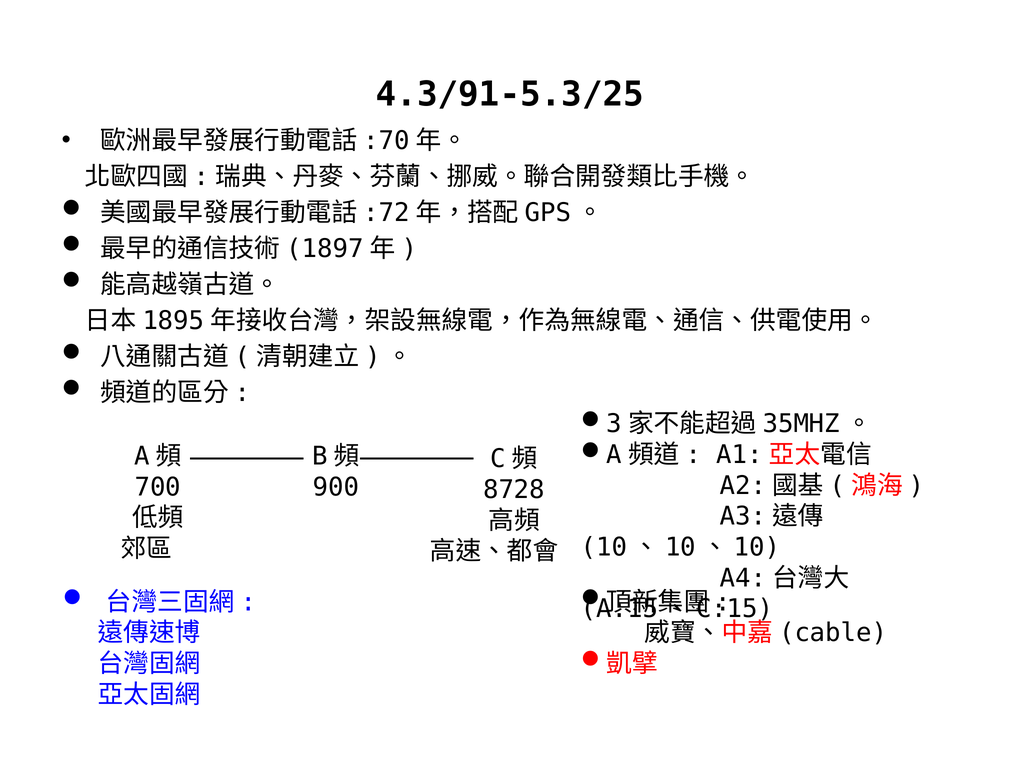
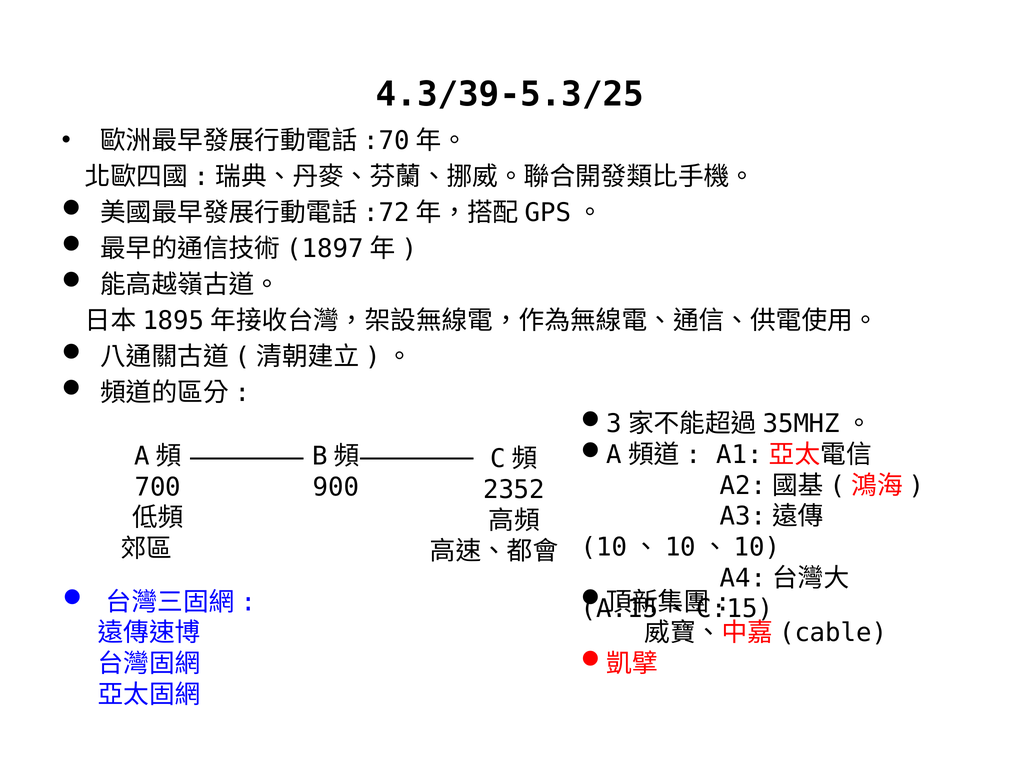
4.3/91-5.3/25: 4.3/91-5.3/25 -> 4.3/39-5.3/25
8728: 8728 -> 2352
